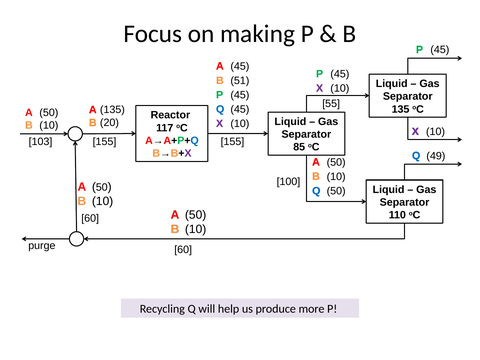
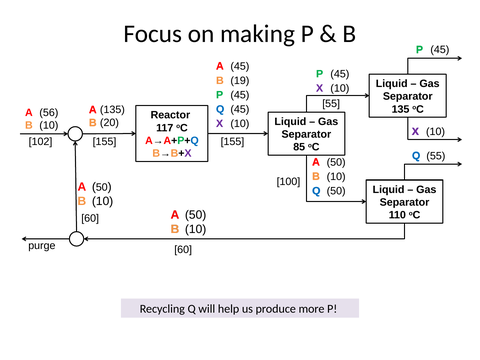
51: 51 -> 19
50 at (49, 112): 50 -> 56
103: 103 -> 102
49 at (436, 156): 49 -> 55
